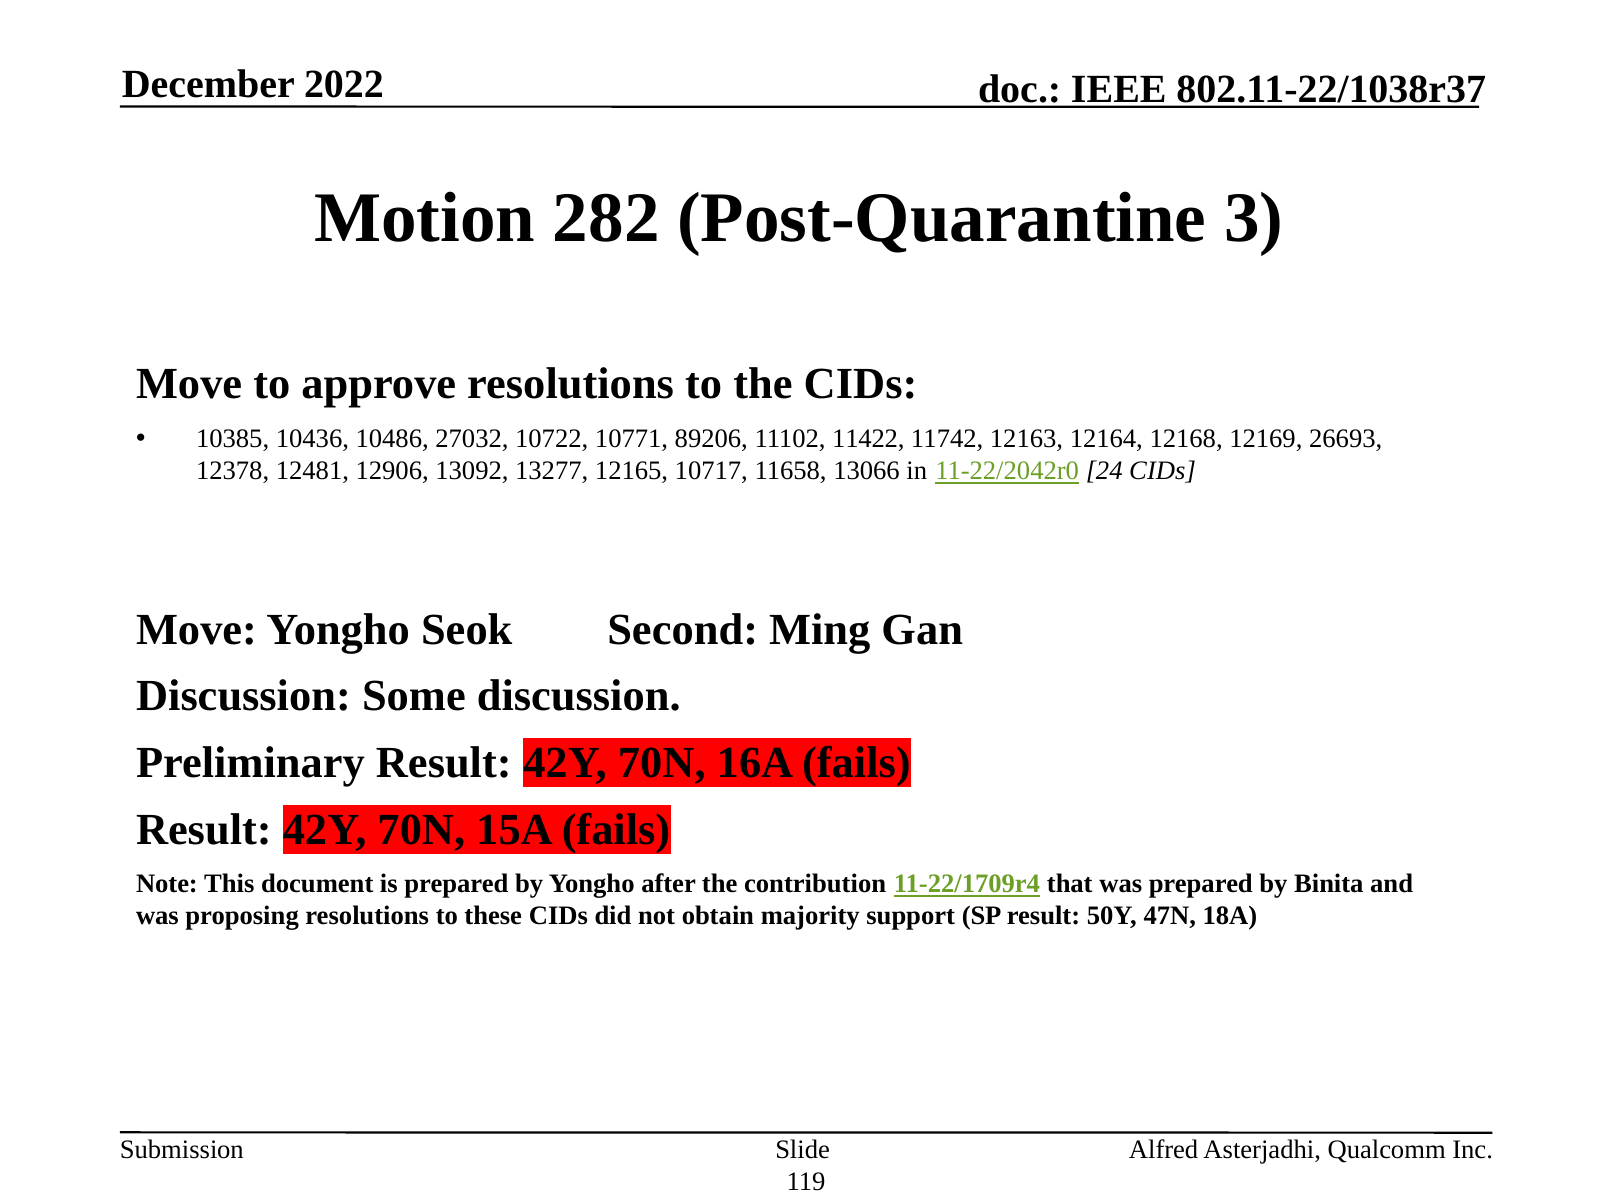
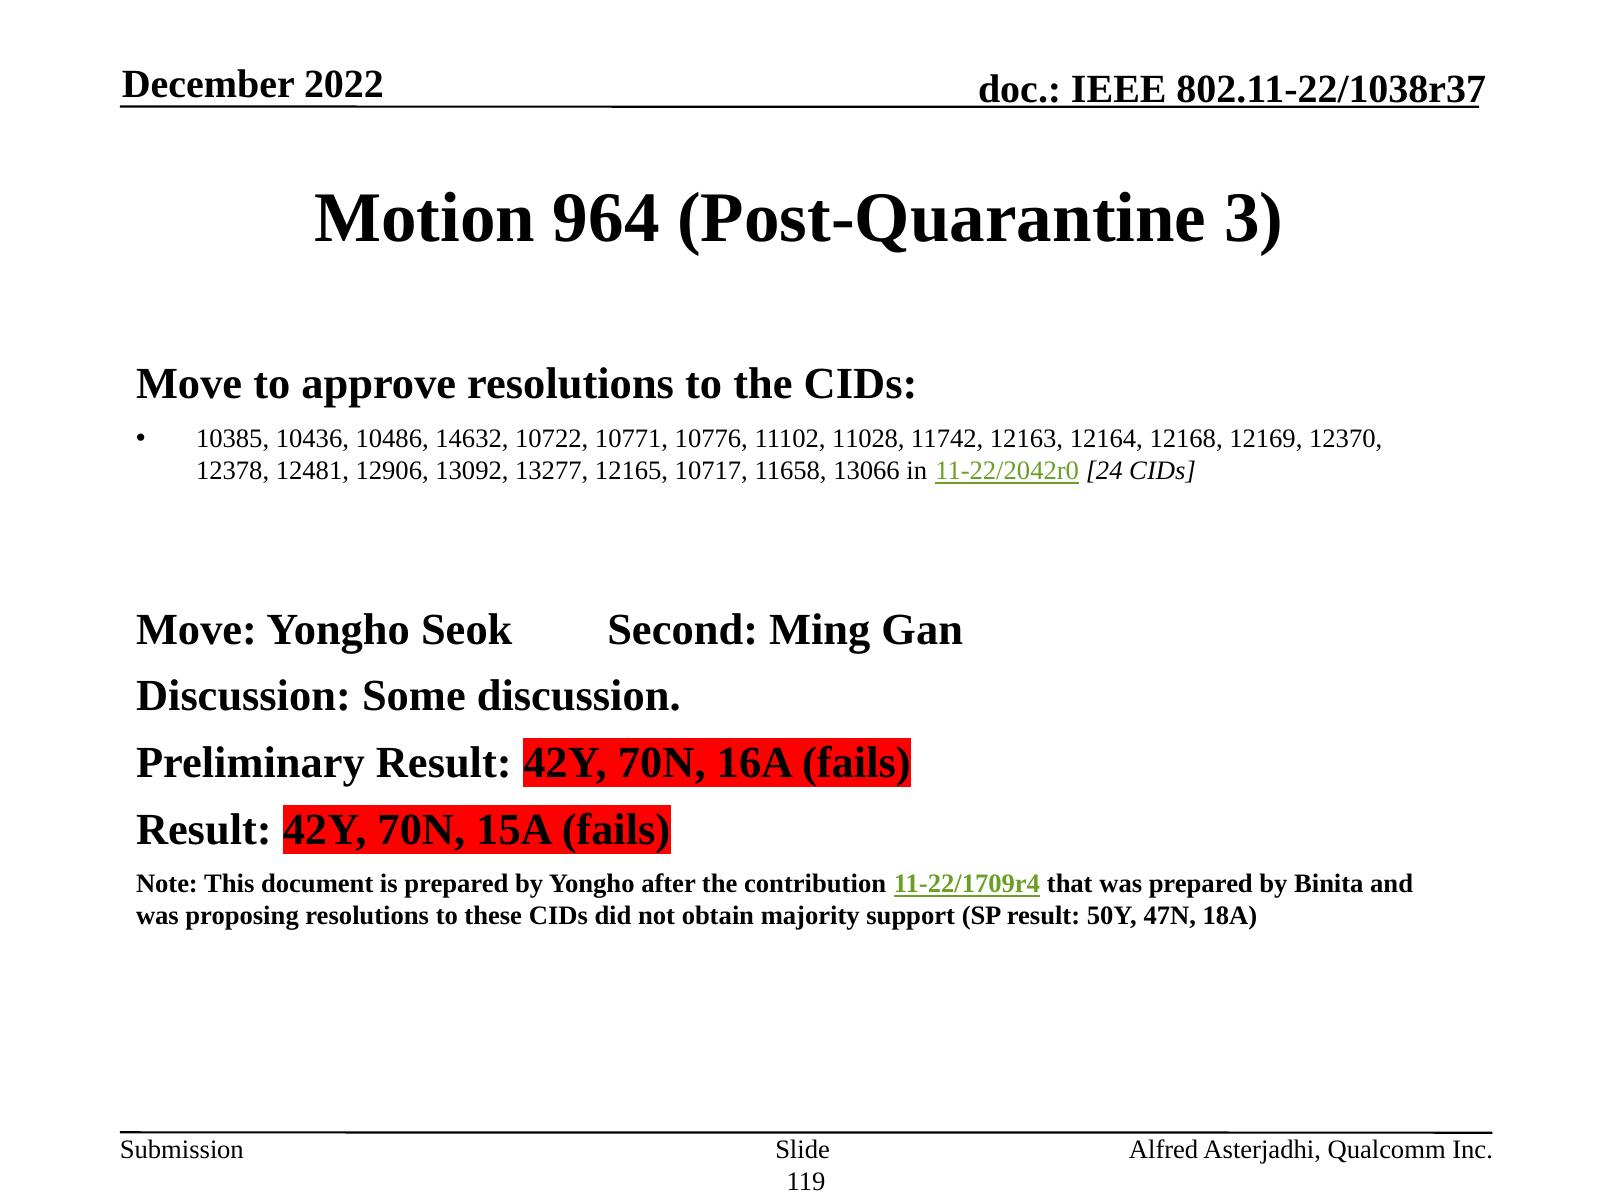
282: 282 -> 964
27032: 27032 -> 14632
89206: 89206 -> 10776
11422: 11422 -> 11028
26693: 26693 -> 12370
